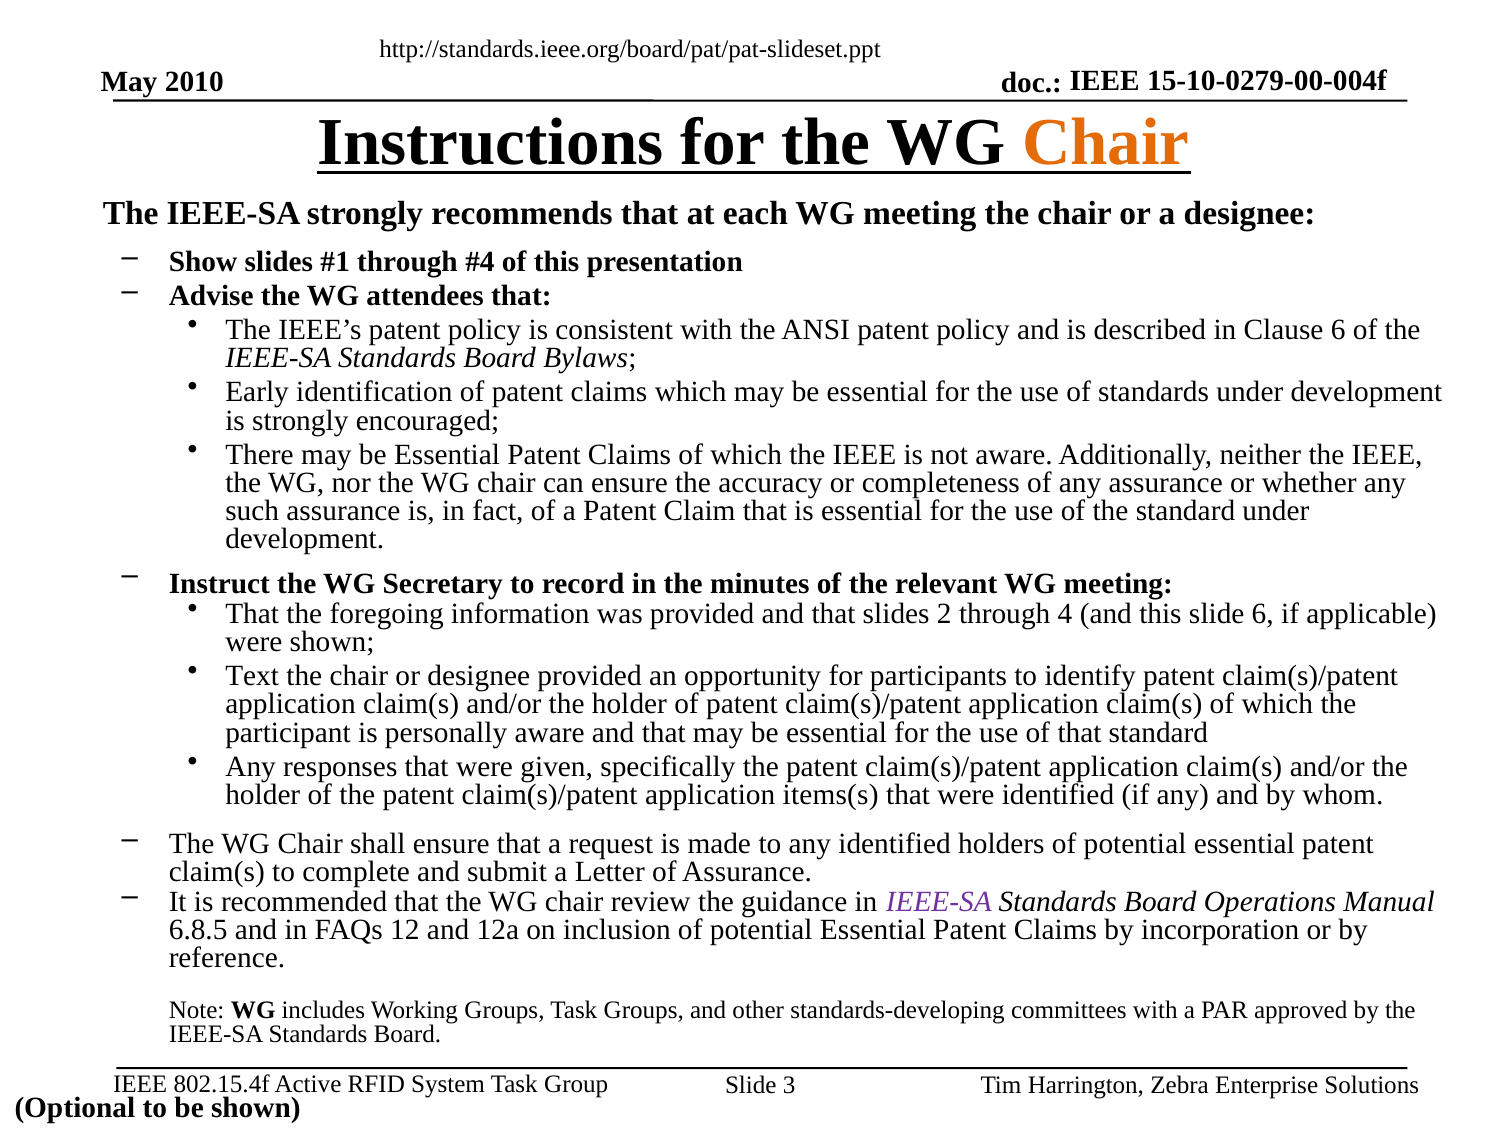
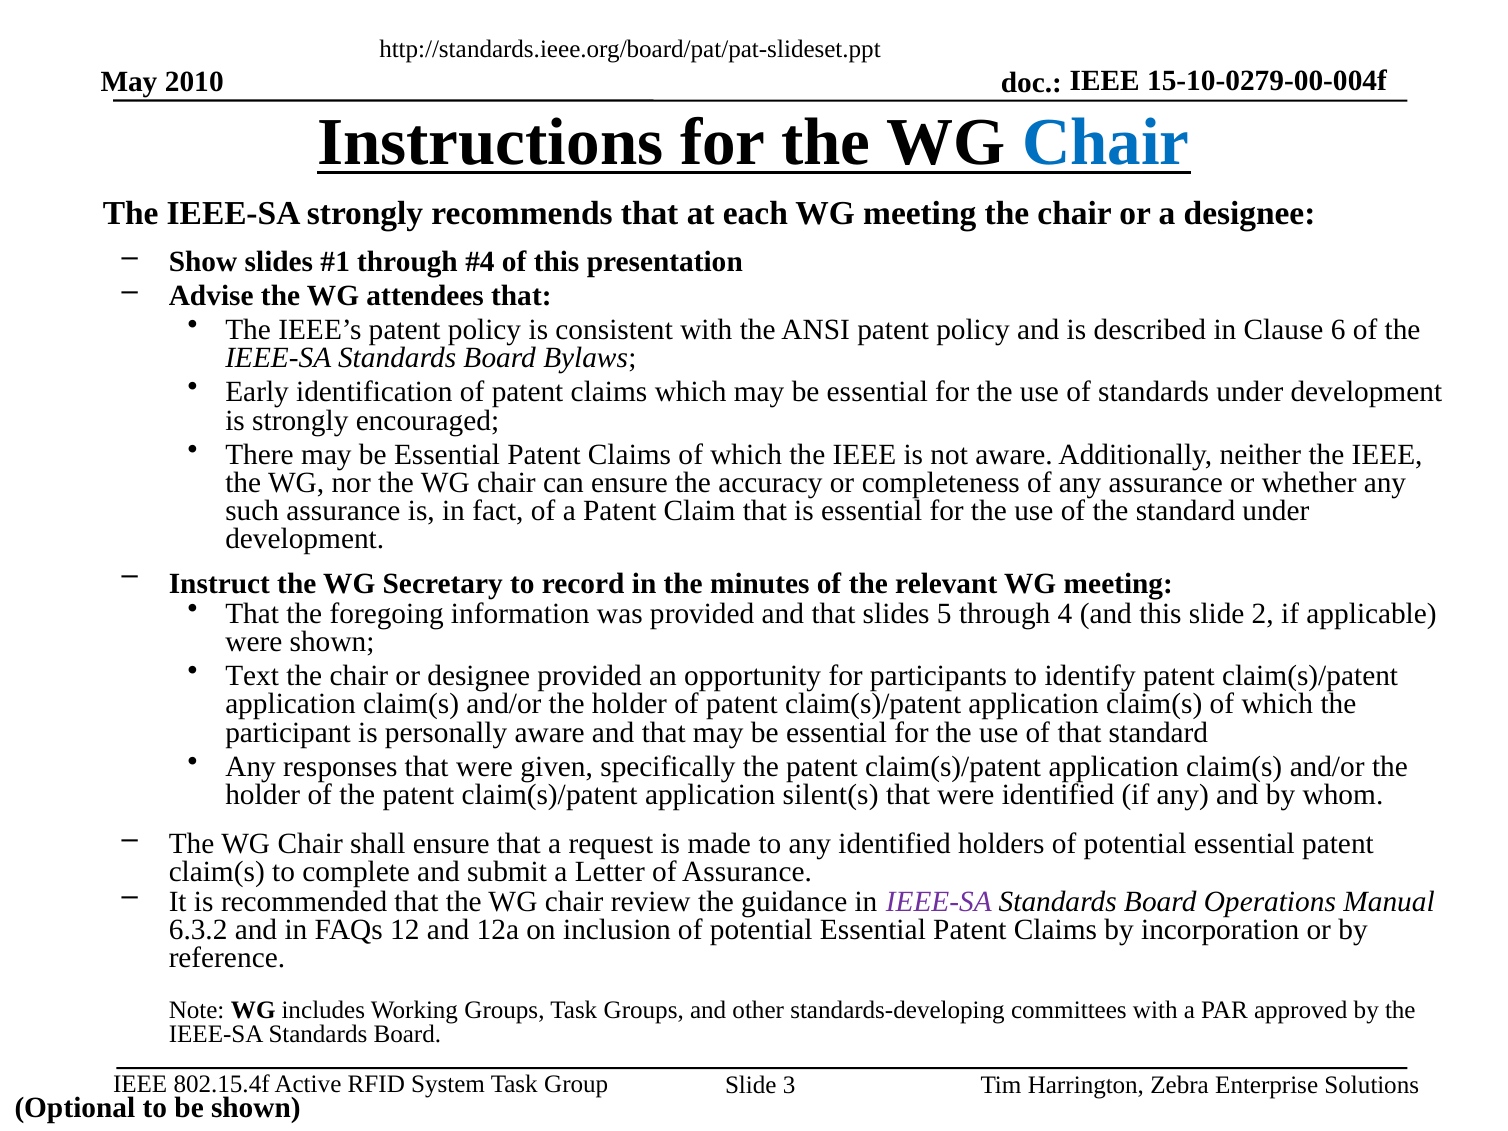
Chair at (1106, 143) colour: orange -> blue
2: 2 -> 5
slide 6: 6 -> 2
items(s: items(s -> silent(s
6.8.5: 6.8.5 -> 6.3.2
